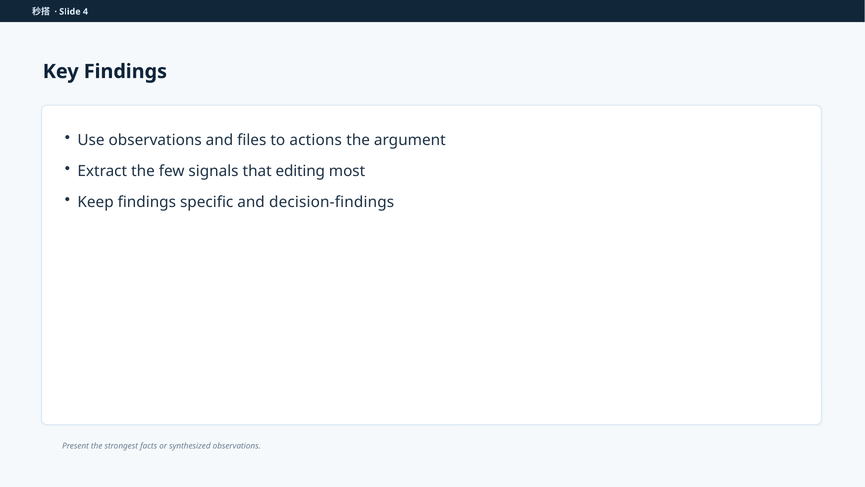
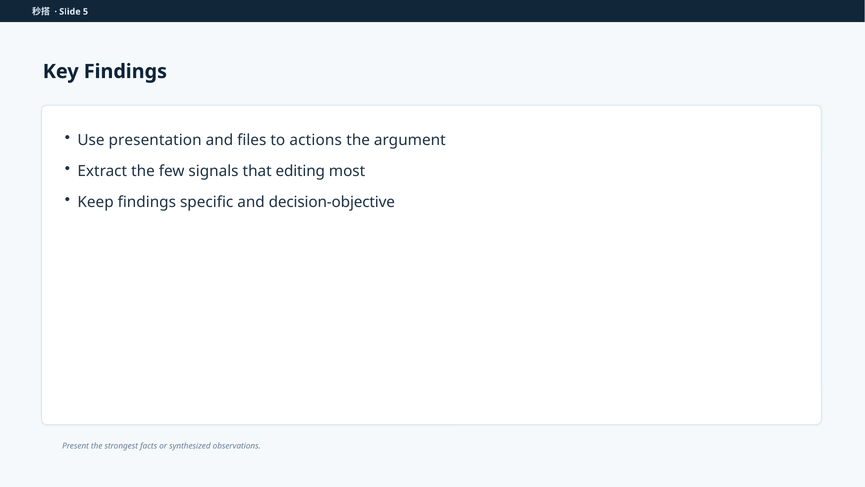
4: 4 -> 5
Use observations: observations -> presentation
decision-findings: decision-findings -> decision-objective
